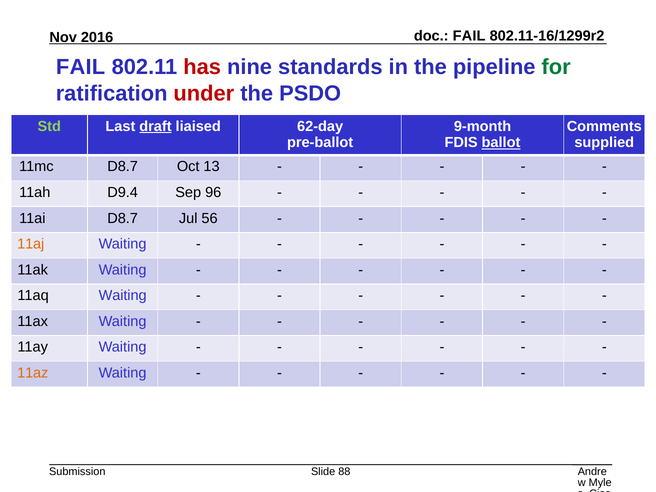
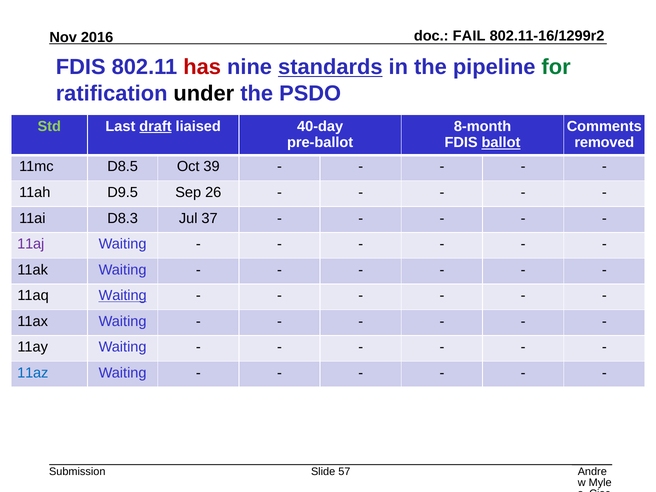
FAIL at (81, 67): FAIL -> FDIS
standards underline: none -> present
under colour: red -> black
62-day: 62-day -> 40-day
9-month: 9-month -> 8-month
supplied: supplied -> removed
11mc D8.7: D8.7 -> D8.5
13: 13 -> 39
D9.4: D9.4 -> D9.5
96: 96 -> 26
11ai D8.7: D8.7 -> D8.3
56: 56 -> 37
11aj colour: orange -> purple
Waiting at (123, 296) underline: none -> present
11az colour: orange -> blue
88: 88 -> 57
